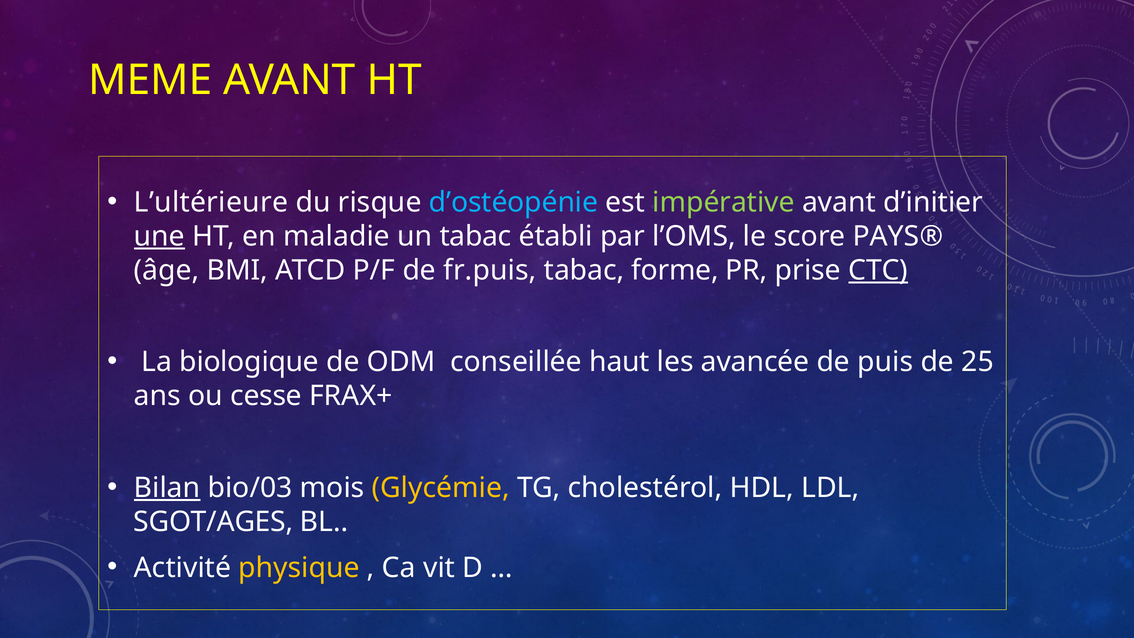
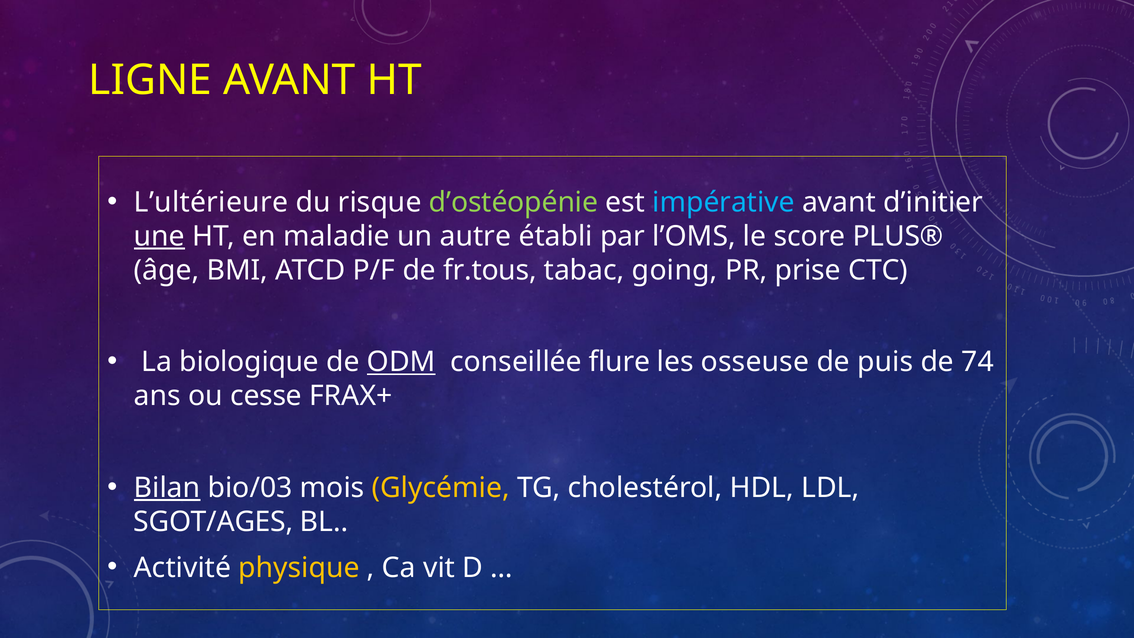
MEME: MEME -> LIGNE
d’ostéopénie colour: light blue -> light green
impérative colour: light green -> light blue
un tabac: tabac -> autre
PAYS®: PAYS® -> PLUS®
fr.puis: fr.puis -> fr.tous
forme: forme -> going
CTC underline: present -> none
ODM underline: none -> present
haut: haut -> flure
avancée: avancée -> osseuse
25: 25 -> 74
